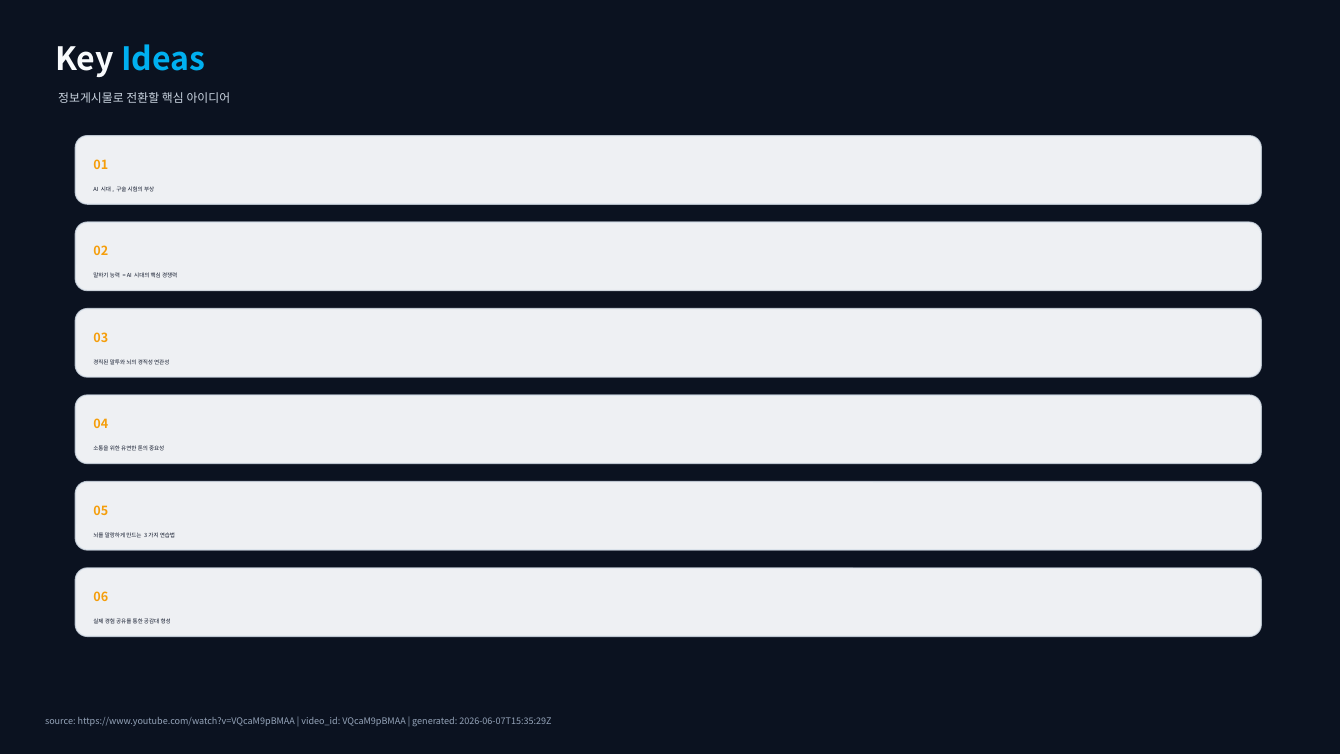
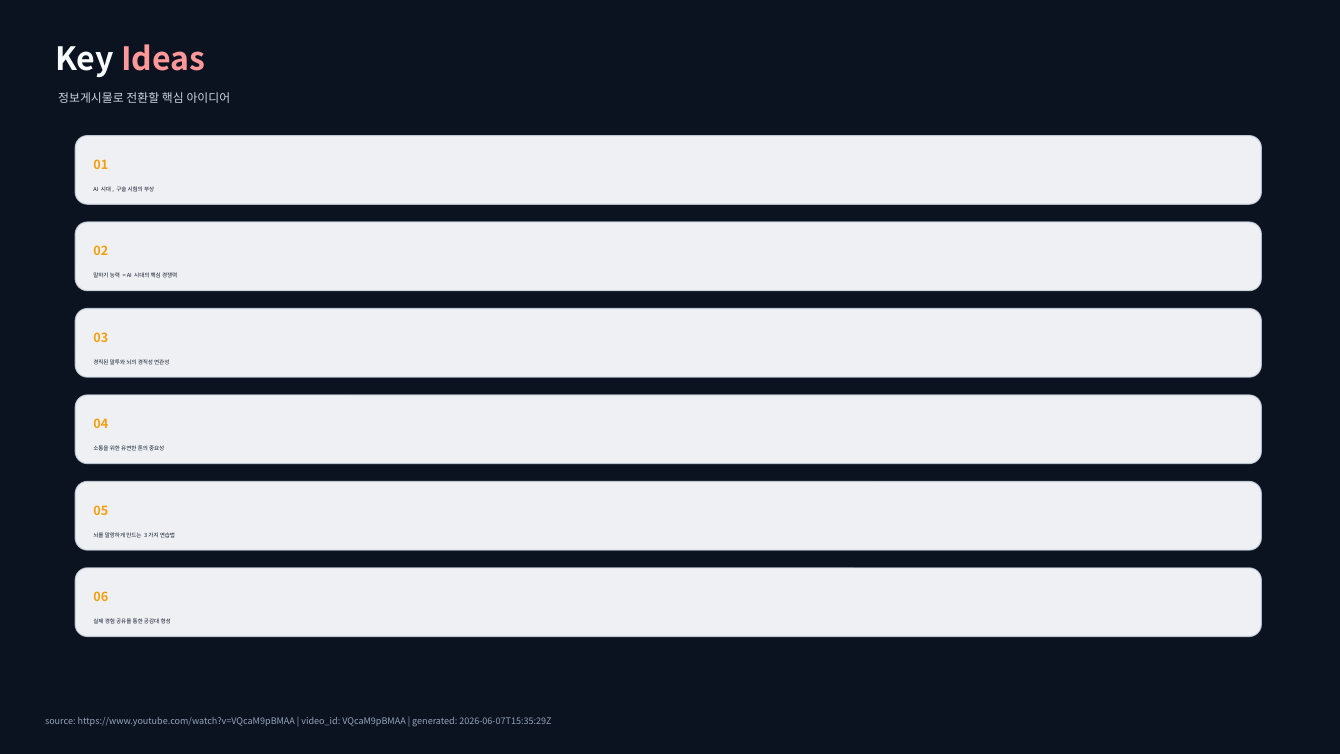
Ideas colour: light blue -> pink
